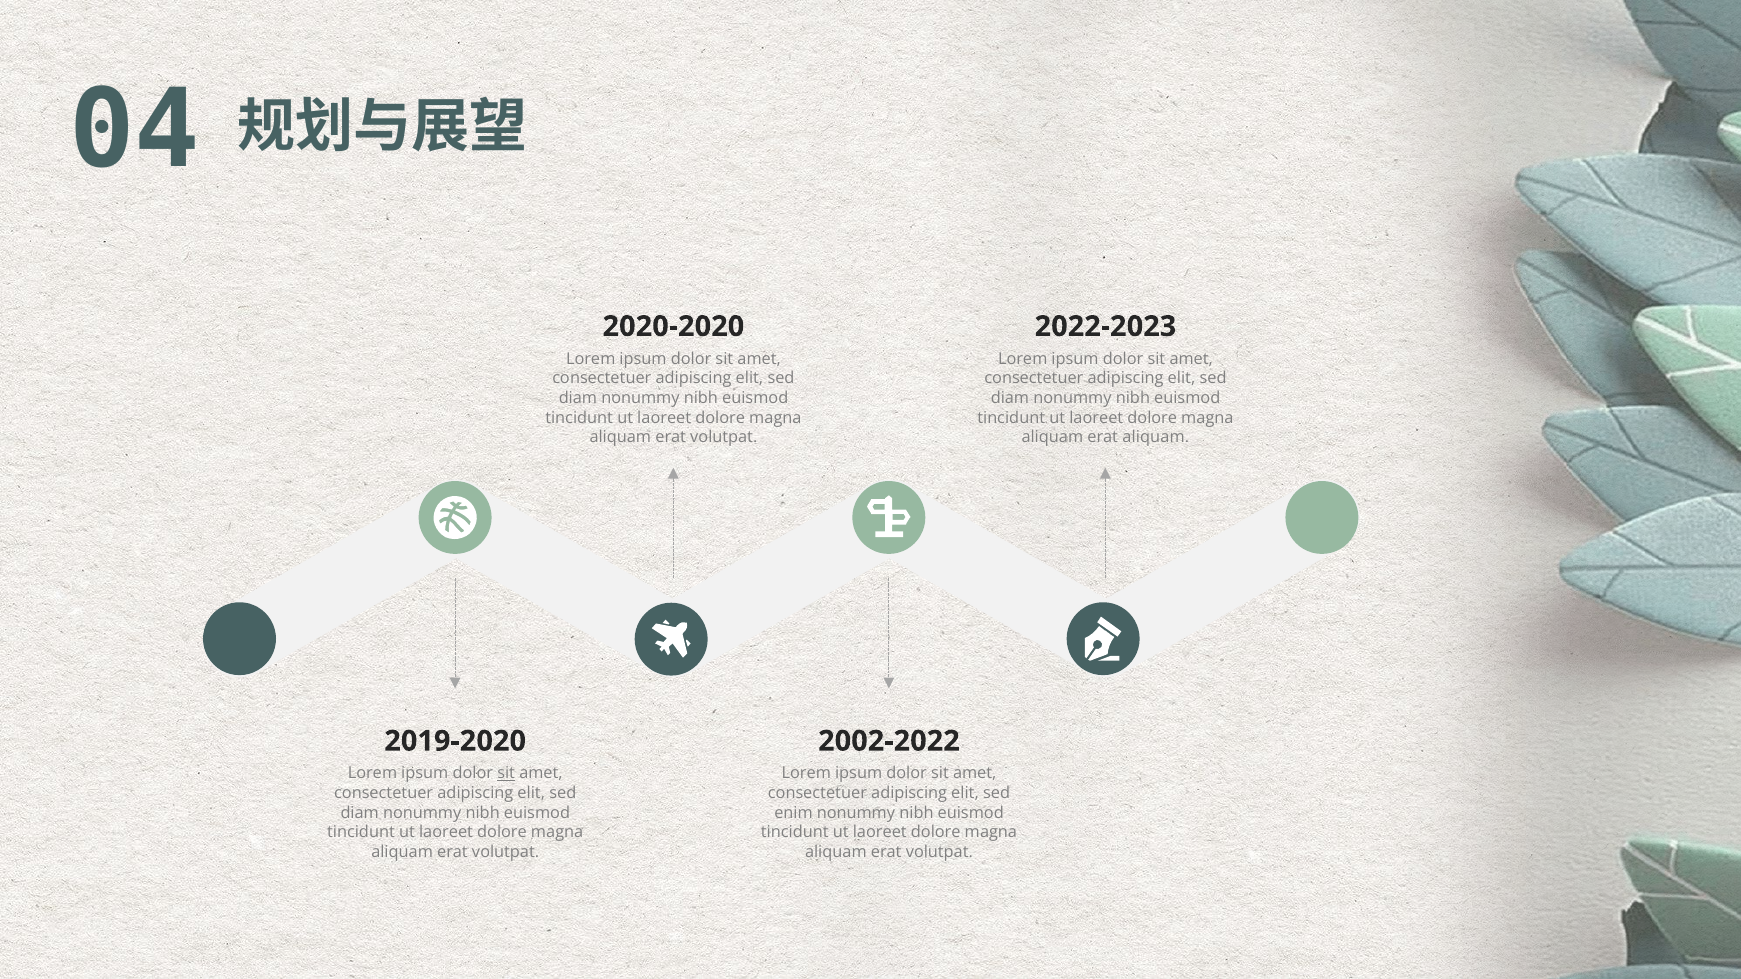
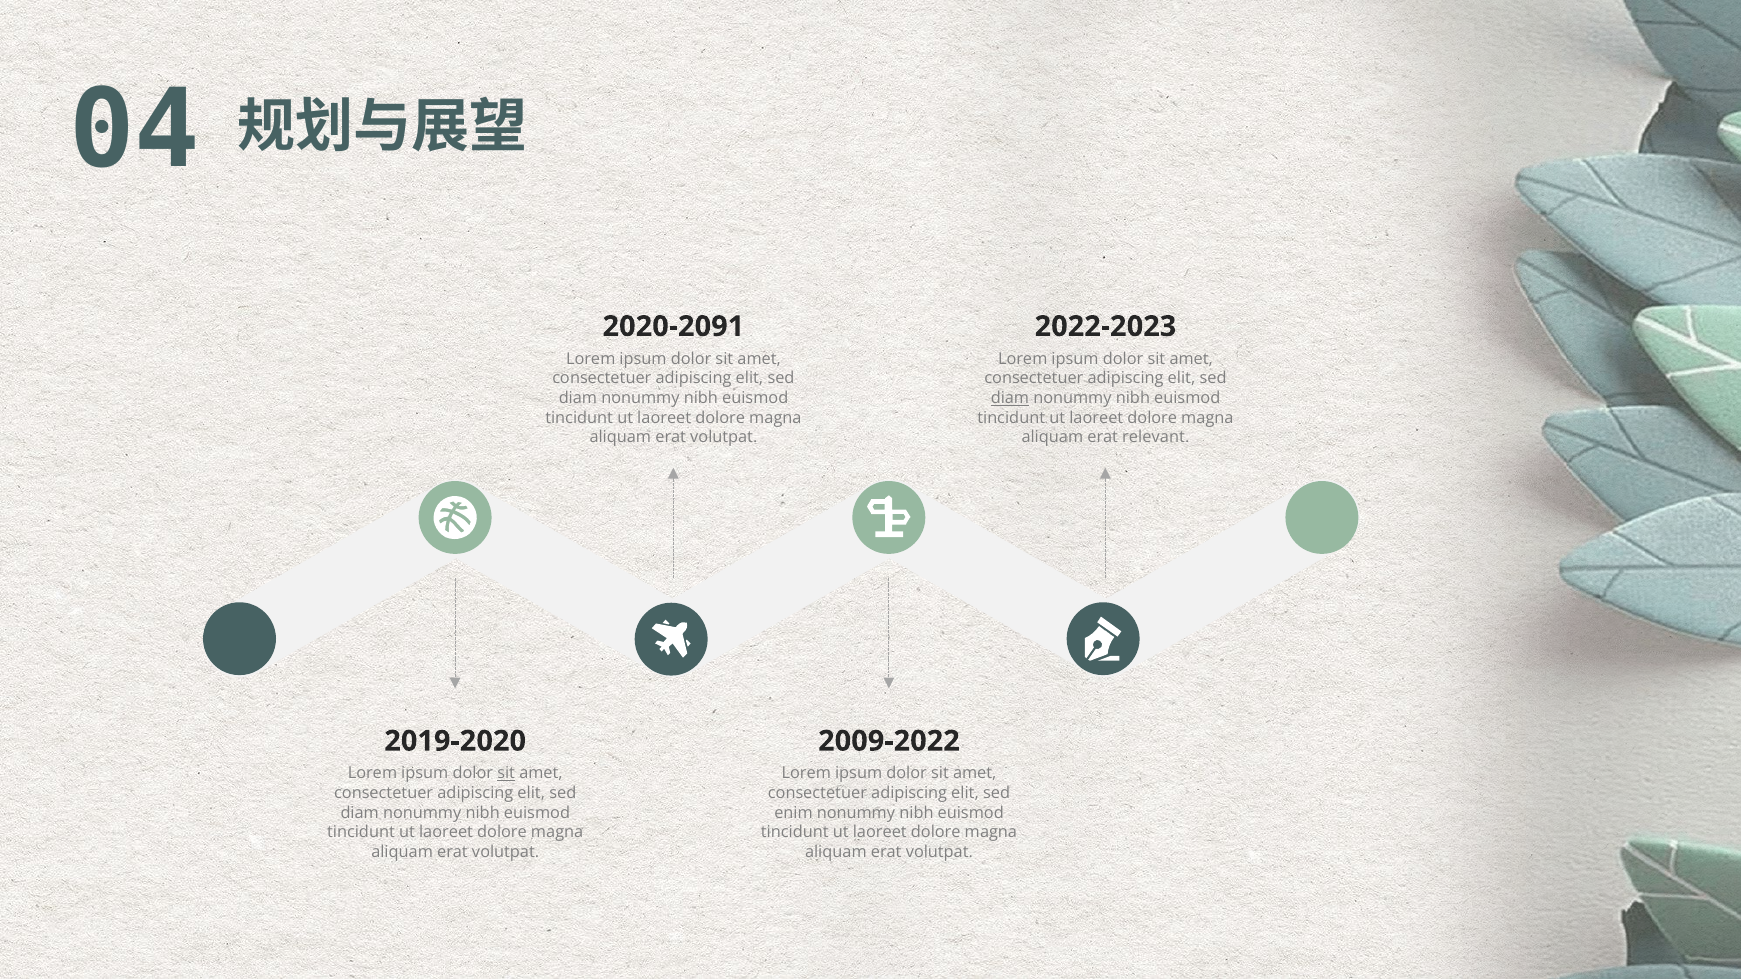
2020-2020: 2020-2020 -> 2020-2091
diam at (1010, 398) underline: none -> present
erat aliquam: aliquam -> relevant
2002-2022: 2002-2022 -> 2009-2022
